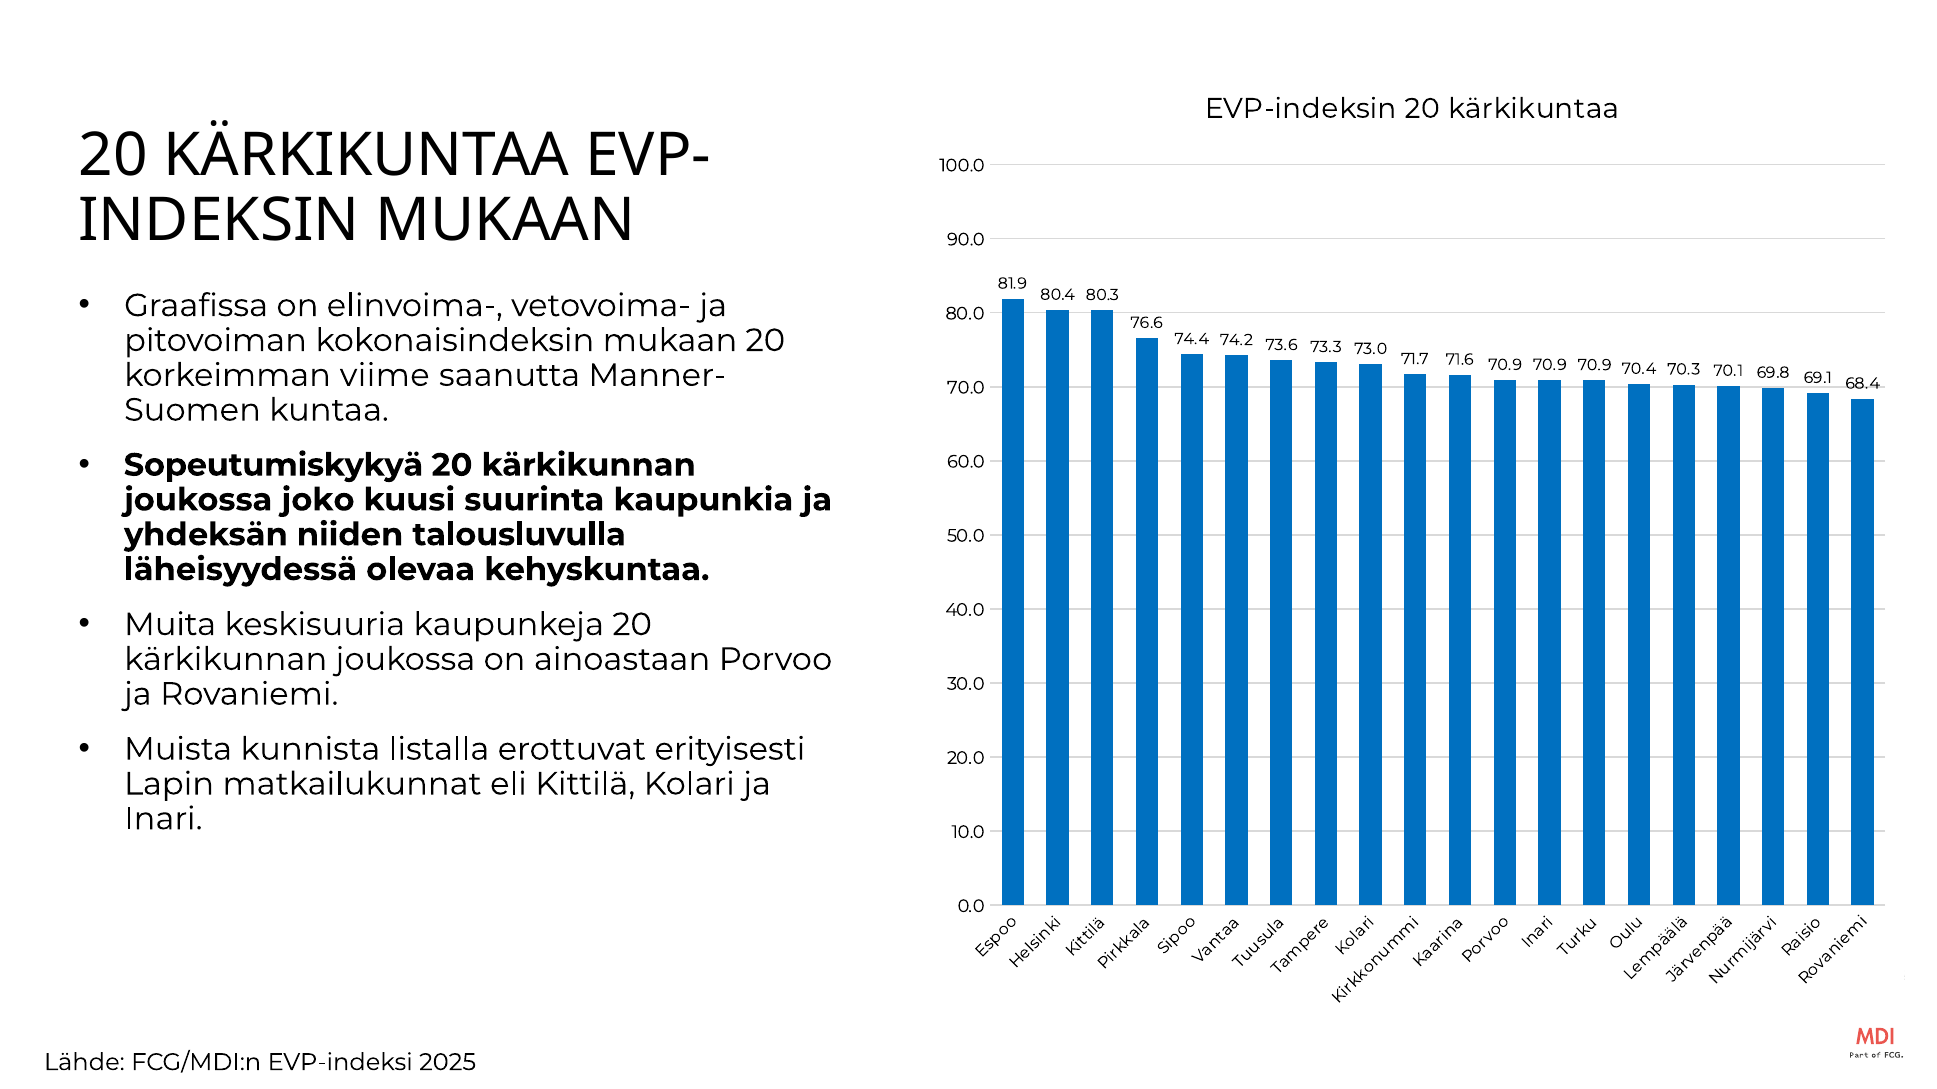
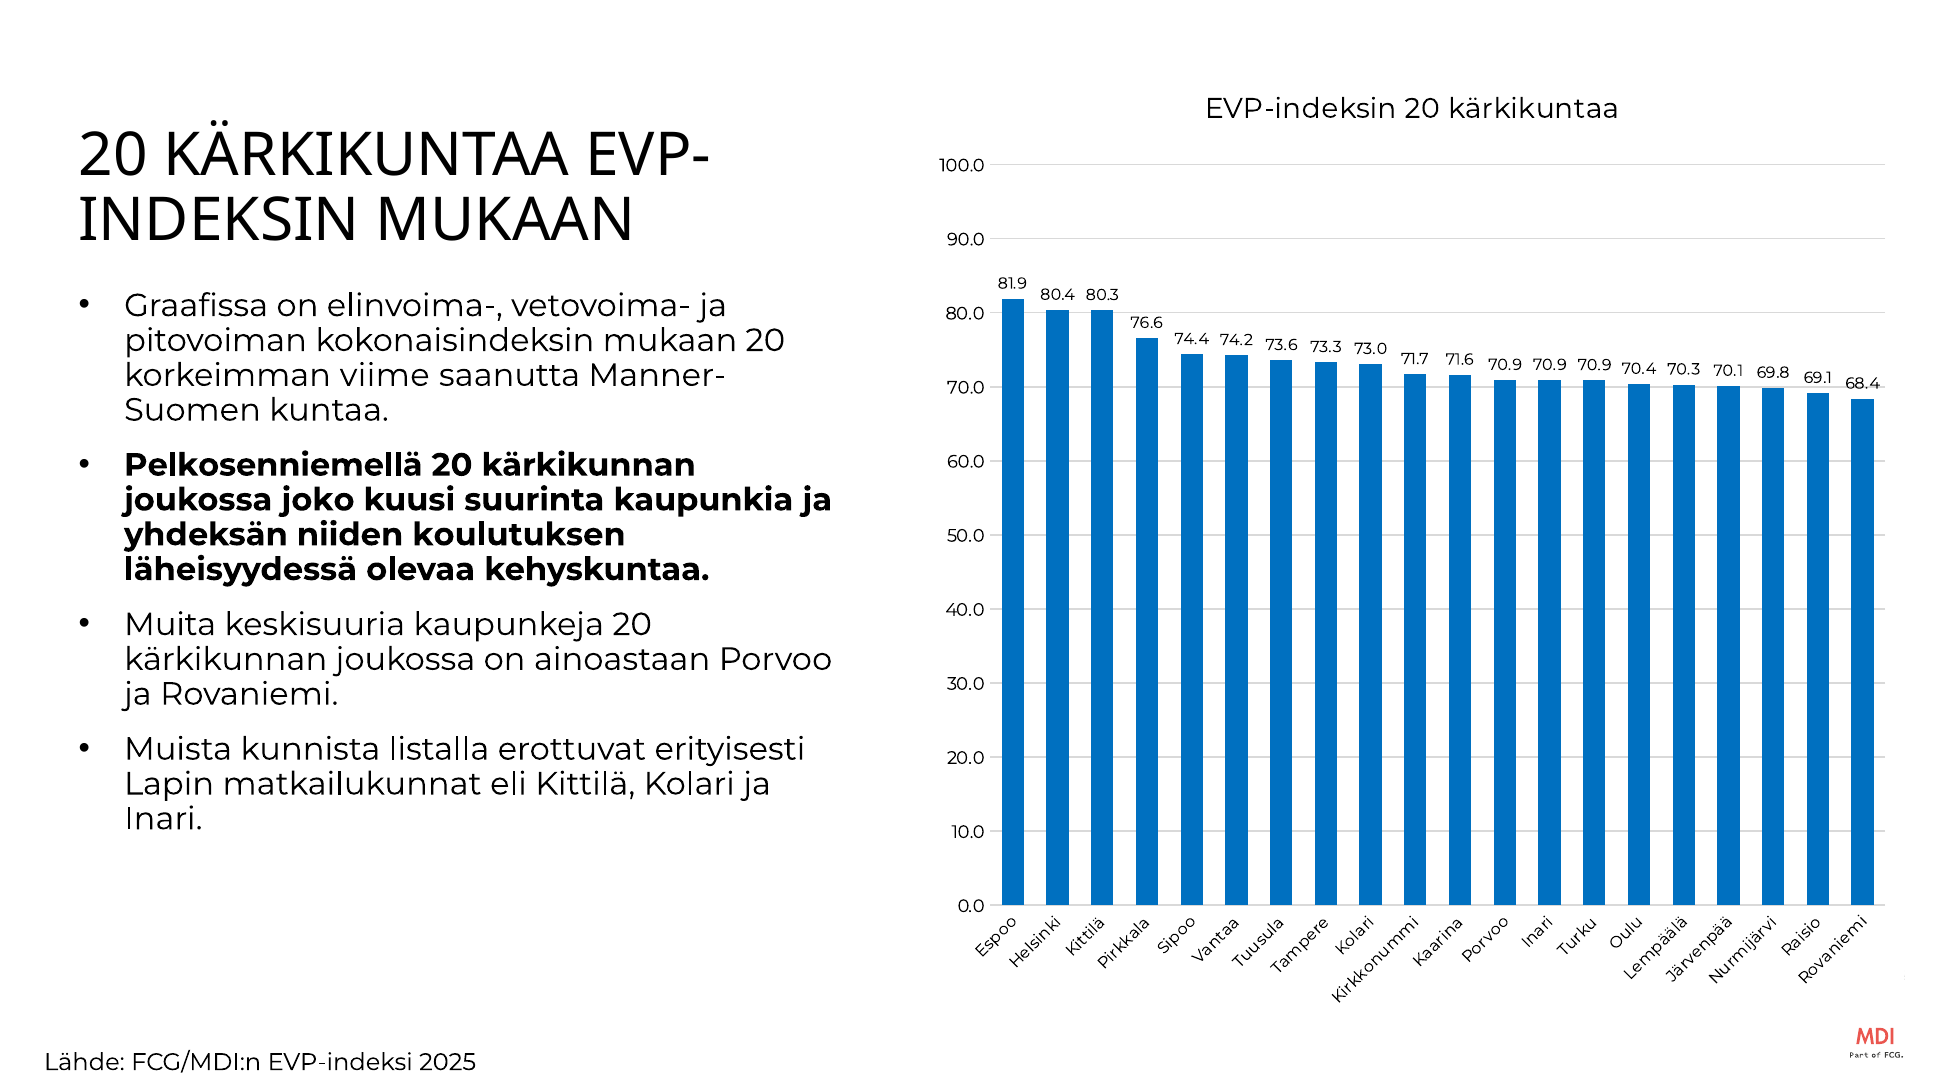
Sopeutumiskykyä: Sopeutumiskykyä -> Pelkosenniemellä
talousluvulla: talousluvulla -> koulutuksen
